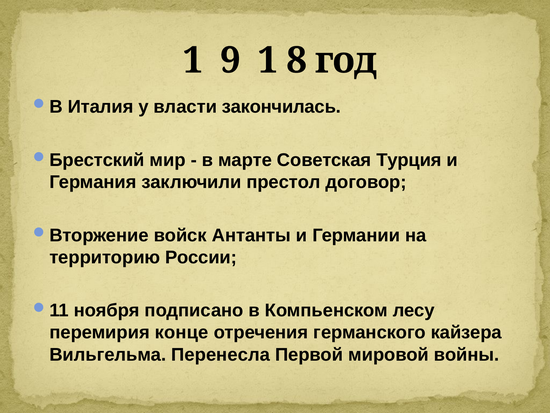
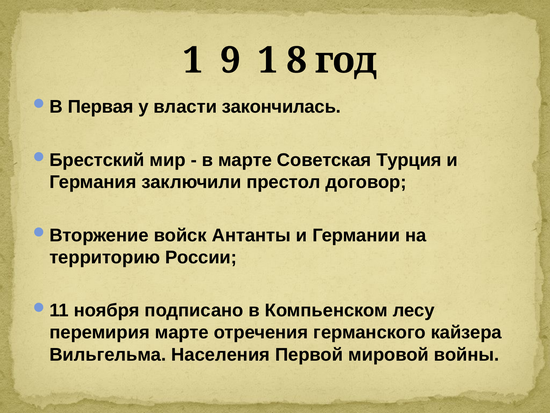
Италия: Италия -> Первая
перемирия конце: конце -> марте
Перенесла: Перенесла -> Населения
